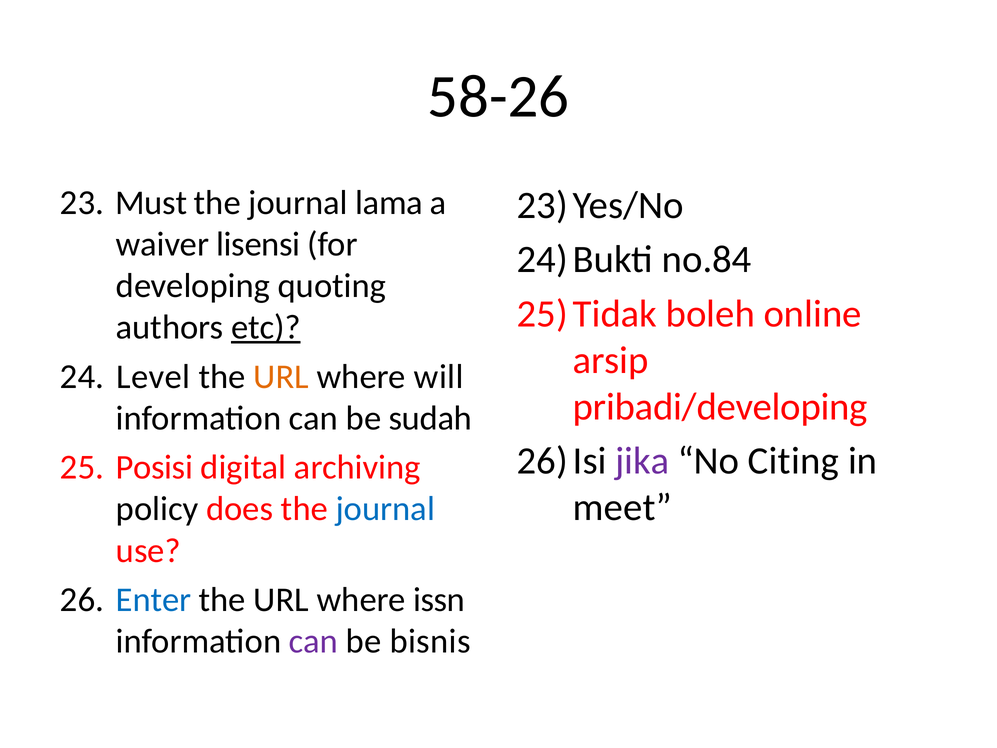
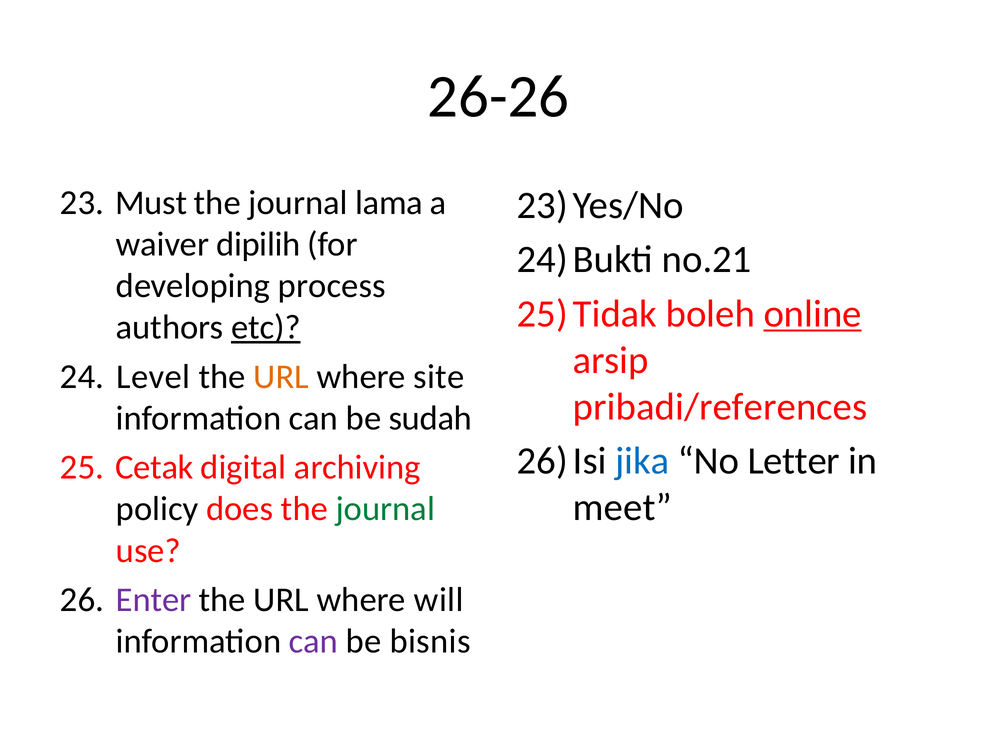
58-26: 58-26 -> 26-26
lisensi: lisensi -> dipilih
no.84: no.84 -> no.21
quoting: quoting -> process
online underline: none -> present
will: will -> site
pribadi/developing: pribadi/developing -> pribadi/references
jika colour: purple -> blue
Citing: Citing -> Letter
Posisi: Posisi -> Cetak
journal at (385, 509) colour: blue -> green
Enter colour: blue -> purple
issn: issn -> will
